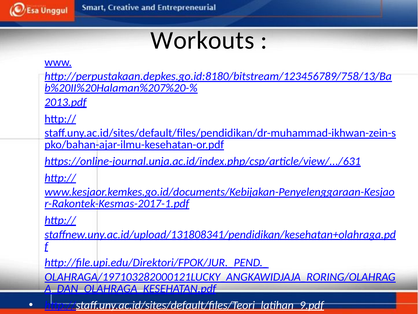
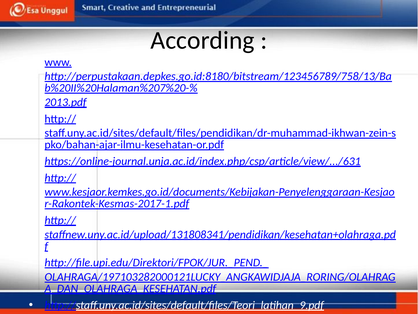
Workouts: Workouts -> According
